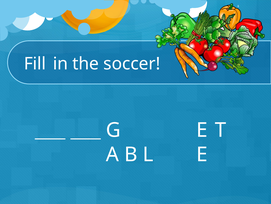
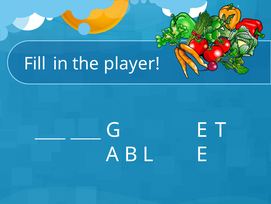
soccer: soccer -> player
